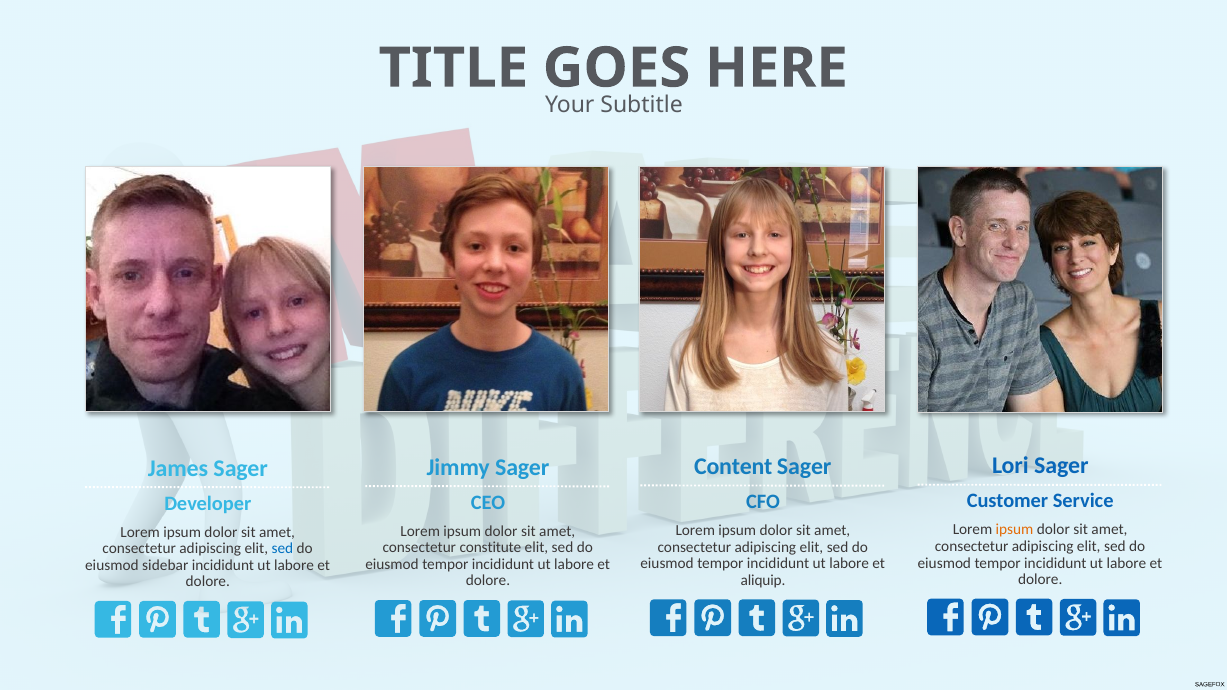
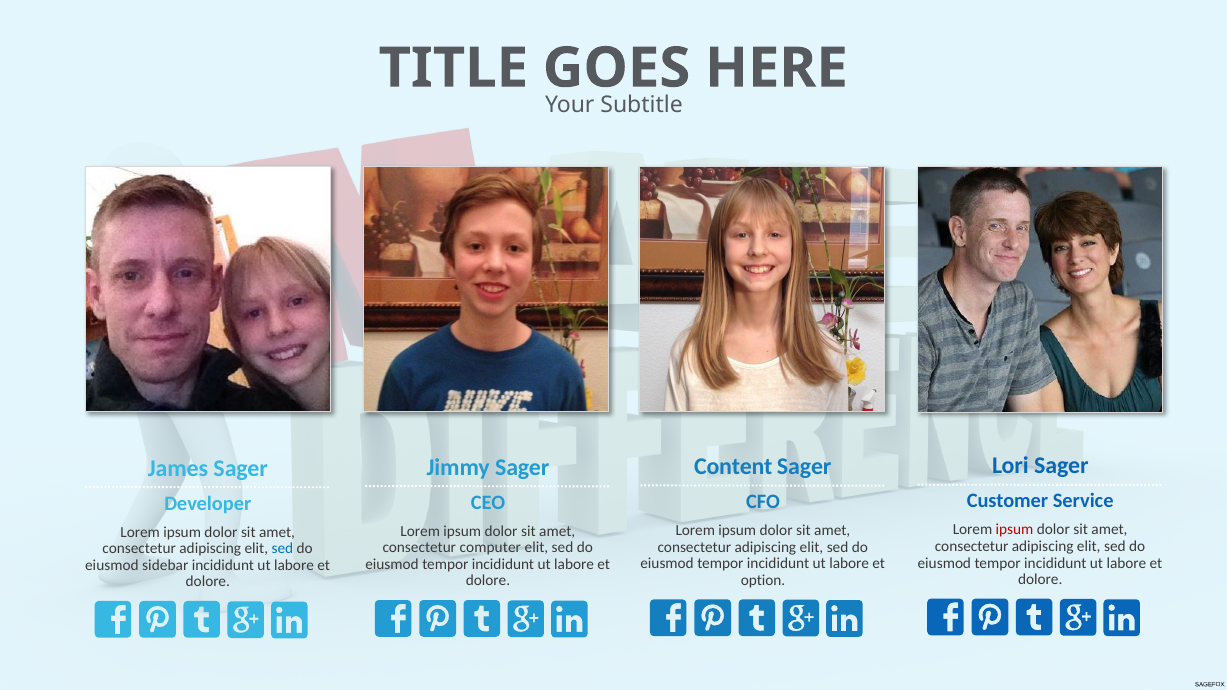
ipsum at (1015, 530) colour: orange -> red
constitute: constitute -> computer
aliquip: aliquip -> option
